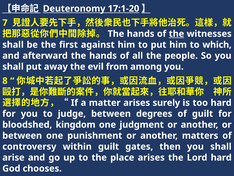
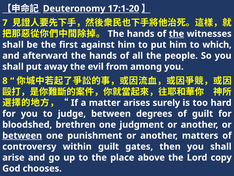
kingdom: kingdom -> brethren
between at (22, 135) underline: none -> present
place arises: arises -> above
Lord hard: hard -> copy
